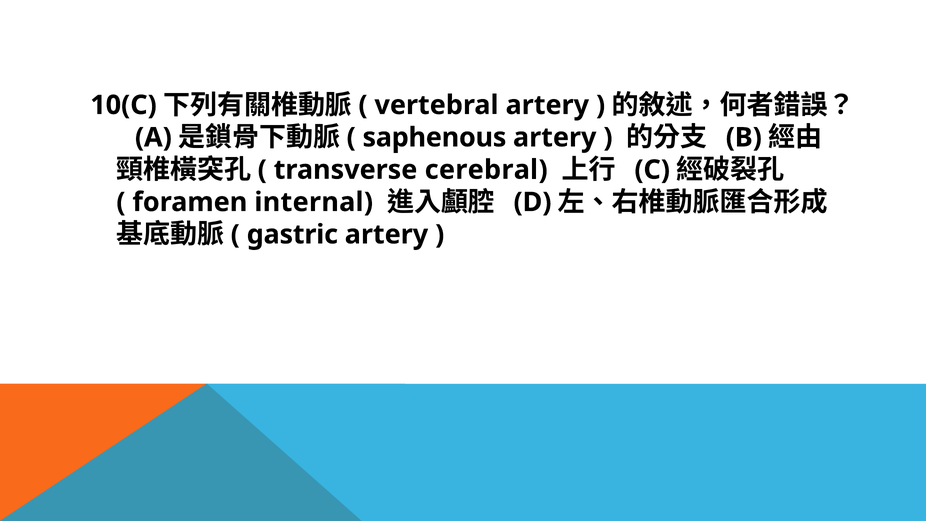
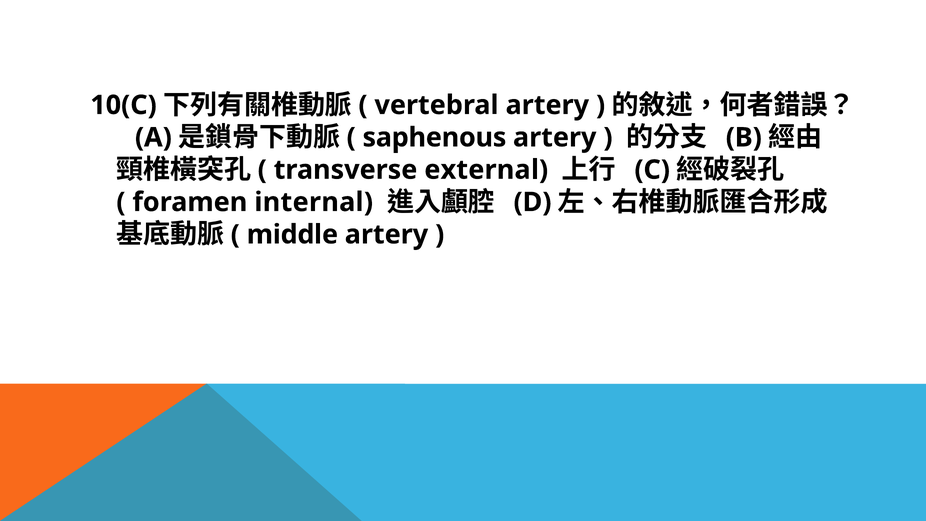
cerebral: cerebral -> external
gastric: gastric -> middle
